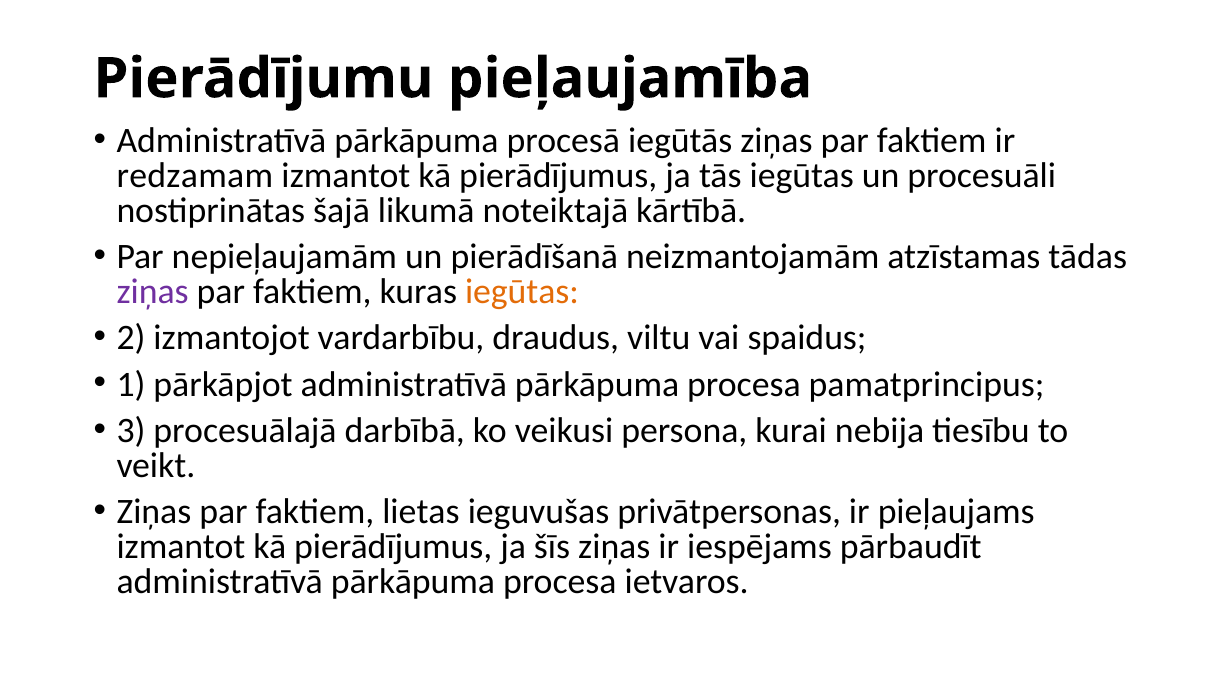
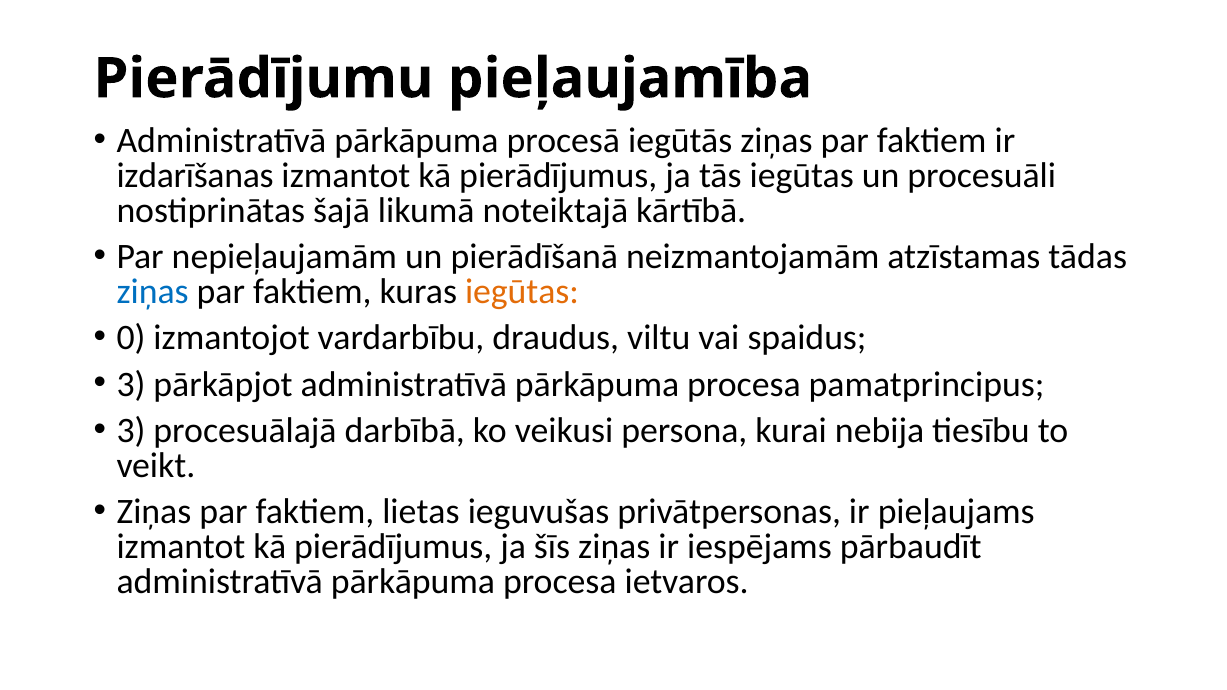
redzamam: redzamam -> izdarīšanas
ziņas at (153, 292) colour: purple -> blue
2: 2 -> 0
1 at (131, 385): 1 -> 3
